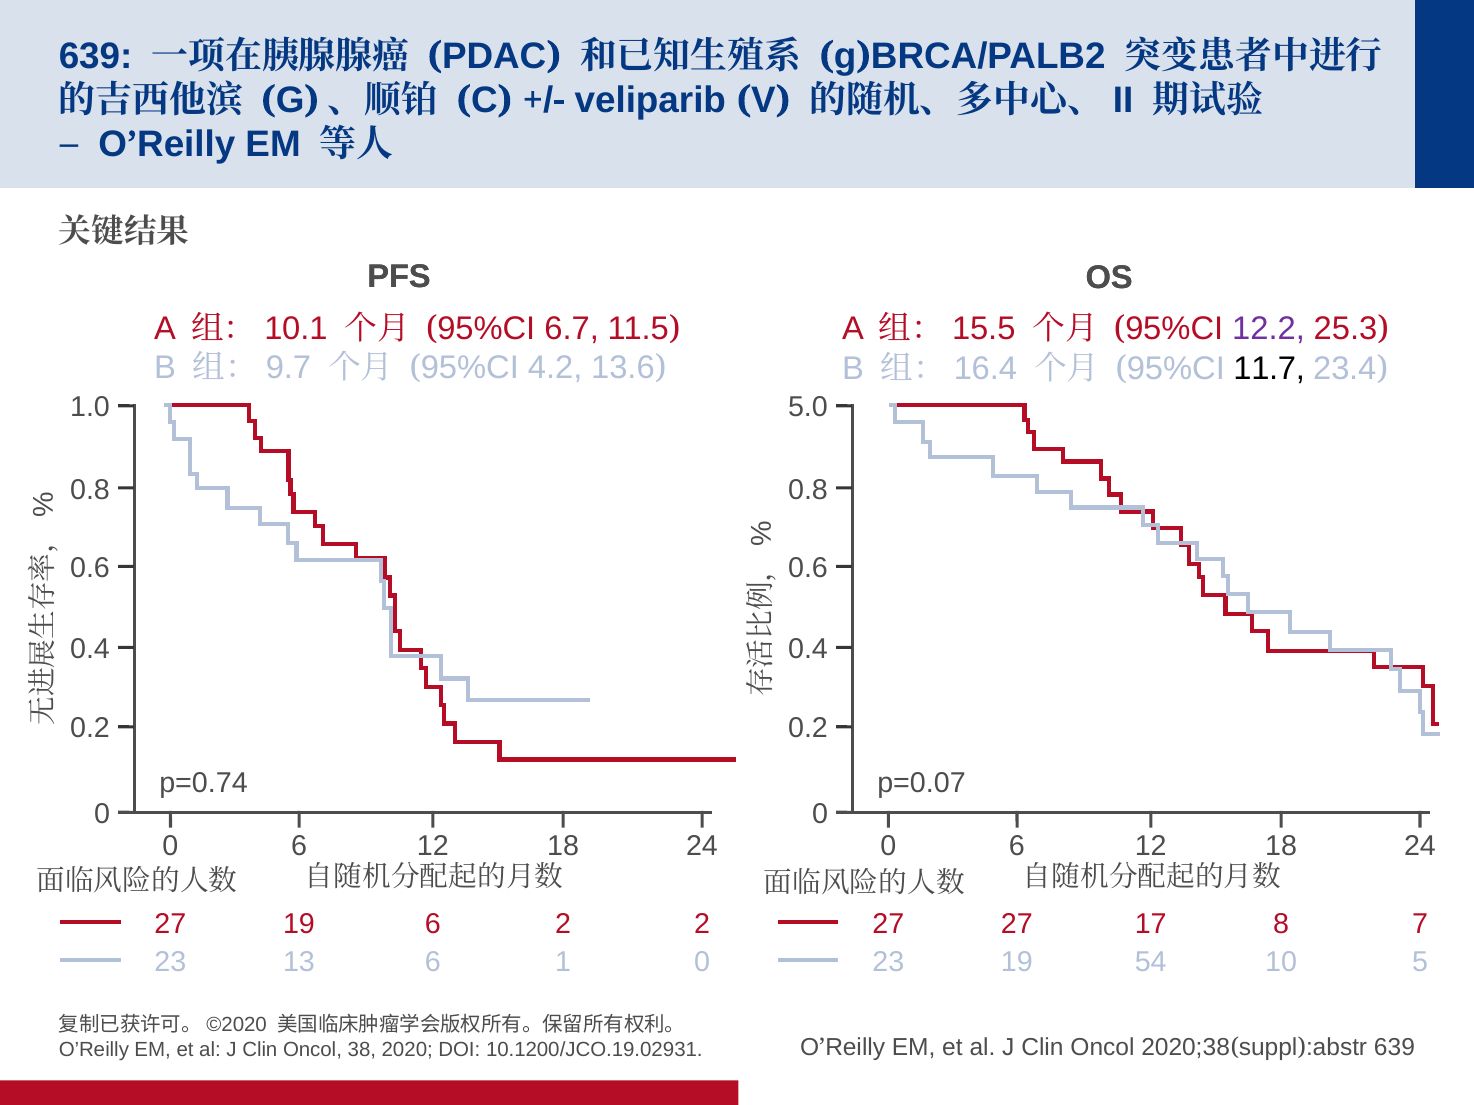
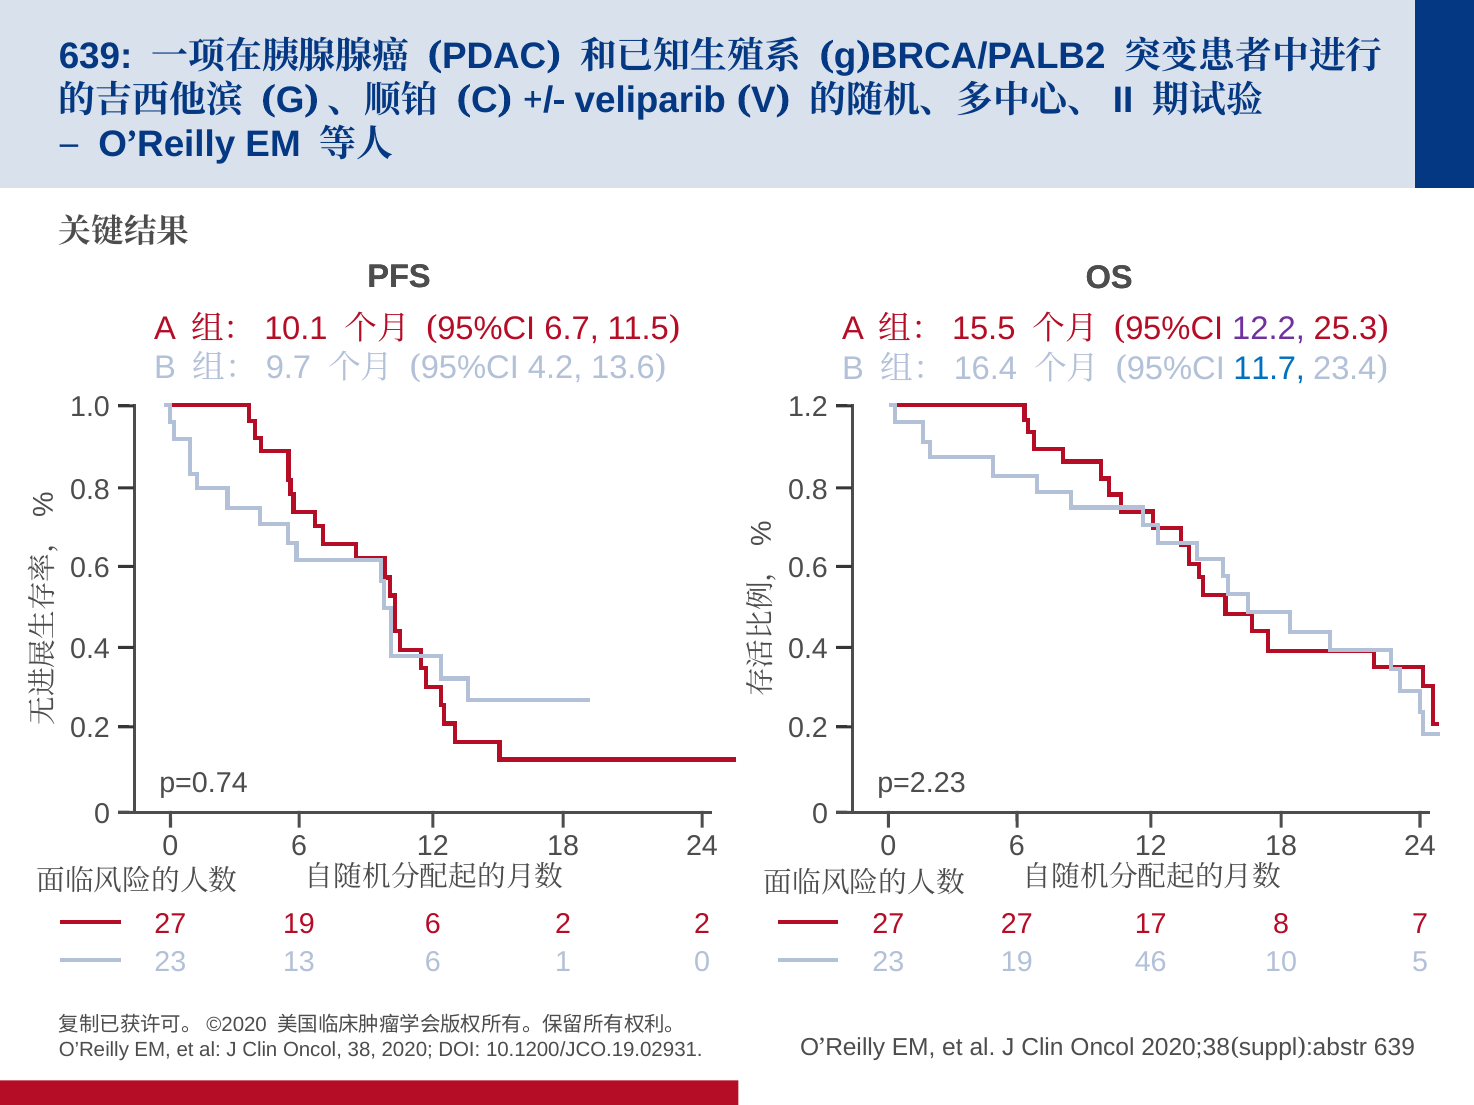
11.7 colour: black -> blue
5.0: 5.0 -> 1.2
p=0.07: p=0.07 -> p=2.23
54: 54 -> 46
